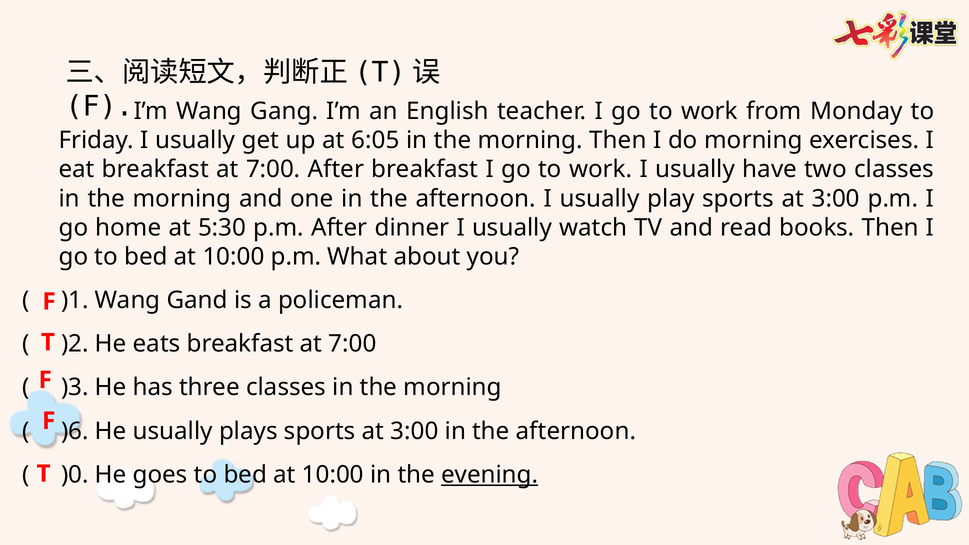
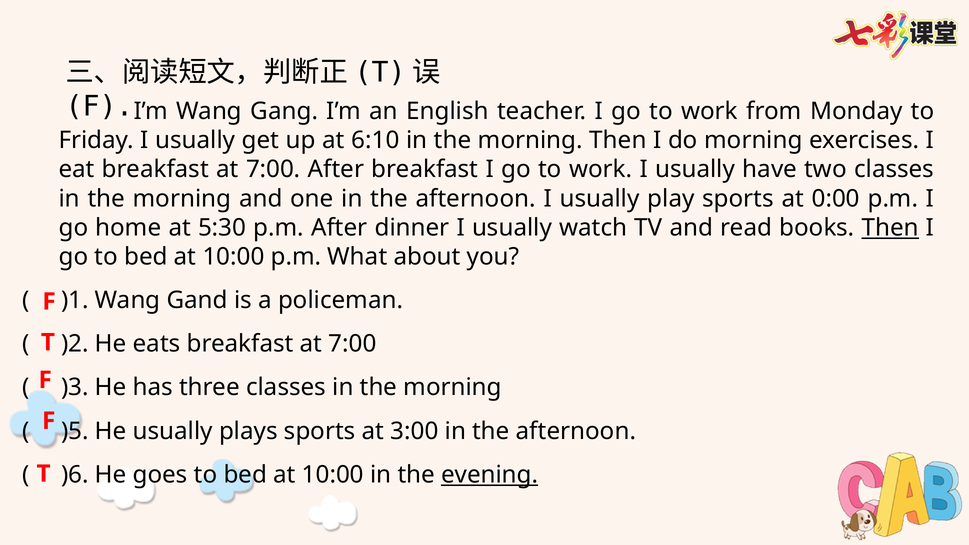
6:05: 6:05 -> 6:10
play sports at 3:00: 3:00 -> 0:00
Then at (890, 228) underline: none -> present
)6: )6 -> )5
)0: )0 -> )6
